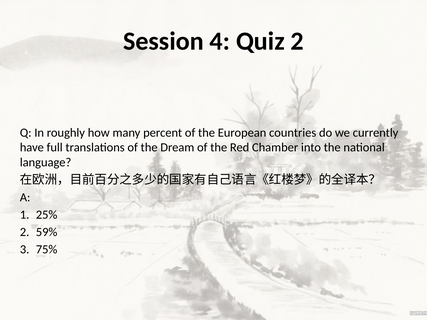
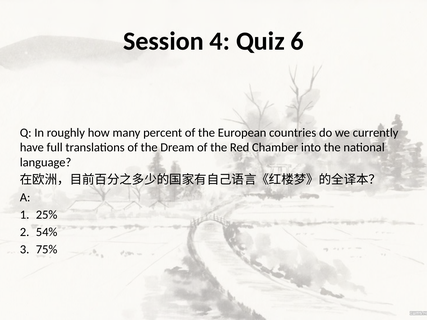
Quiz 2: 2 -> 6
59%: 59% -> 54%
